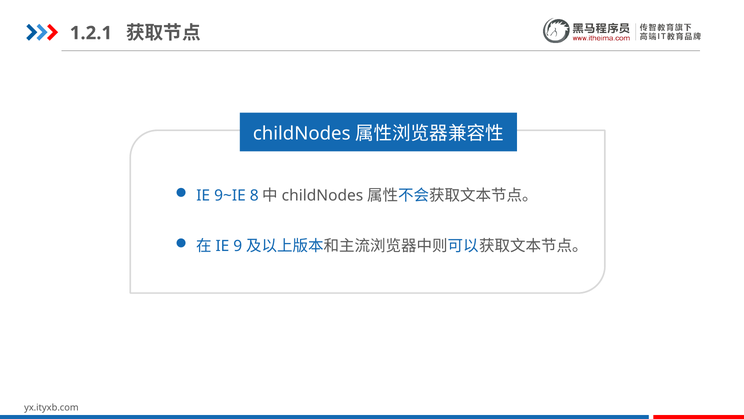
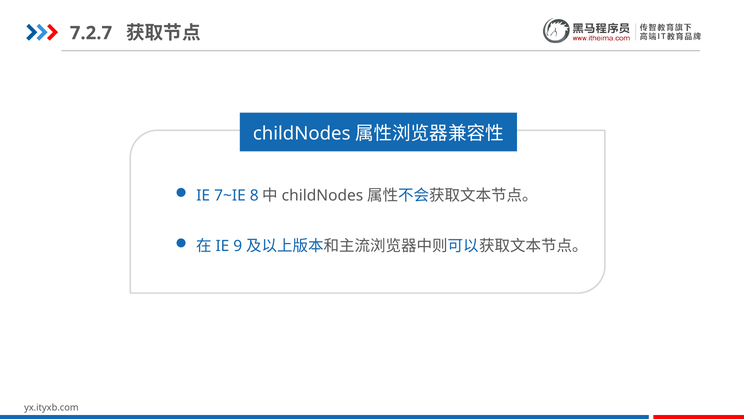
1.2.1: 1.2.1 -> 7.2.7
9~IE: 9~IE -> 7~IE
